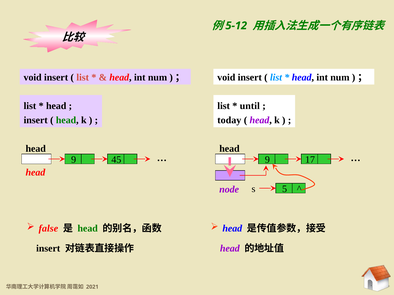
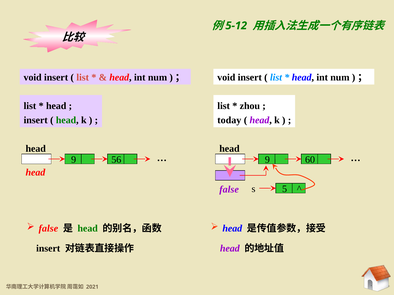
until: until -> zhou
45: 45 -> 56
17: 17 -> 60
node at (229, 190): node -> false
